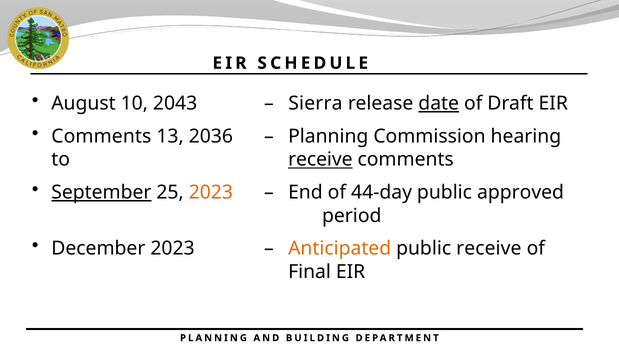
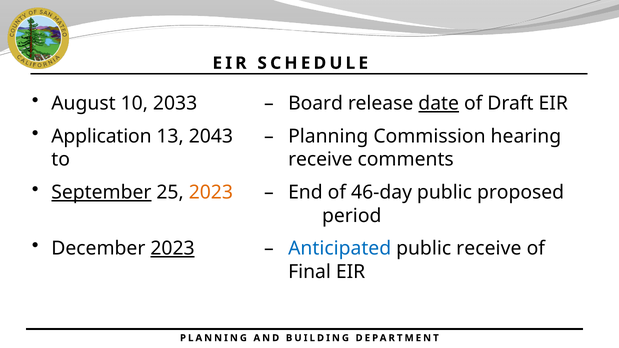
2043: 2043 -> 2033
Sierra: Sierra -> Board
Comments at (101, 136): Comments -> Application
2036: 2036 -> 2043
receive at (320, 160) underline: present -> none
44-day: 44-day -> 46-day
approved: approved -> proposed
2023 at (173, 249) underline: none -> present
Anticipated colour: orange -> blue
